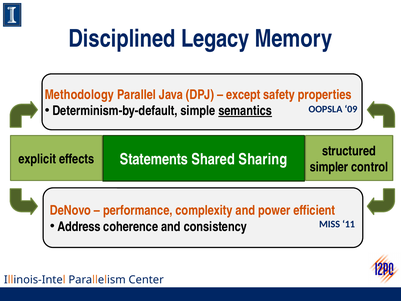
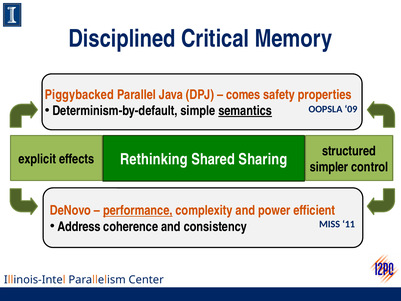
Legacy: Legacy -> Critical
Methodology: Methodology -> Piggybacked
except: except -> comes
Statements: Statements -> Rethinking
performance underline: none -> present
